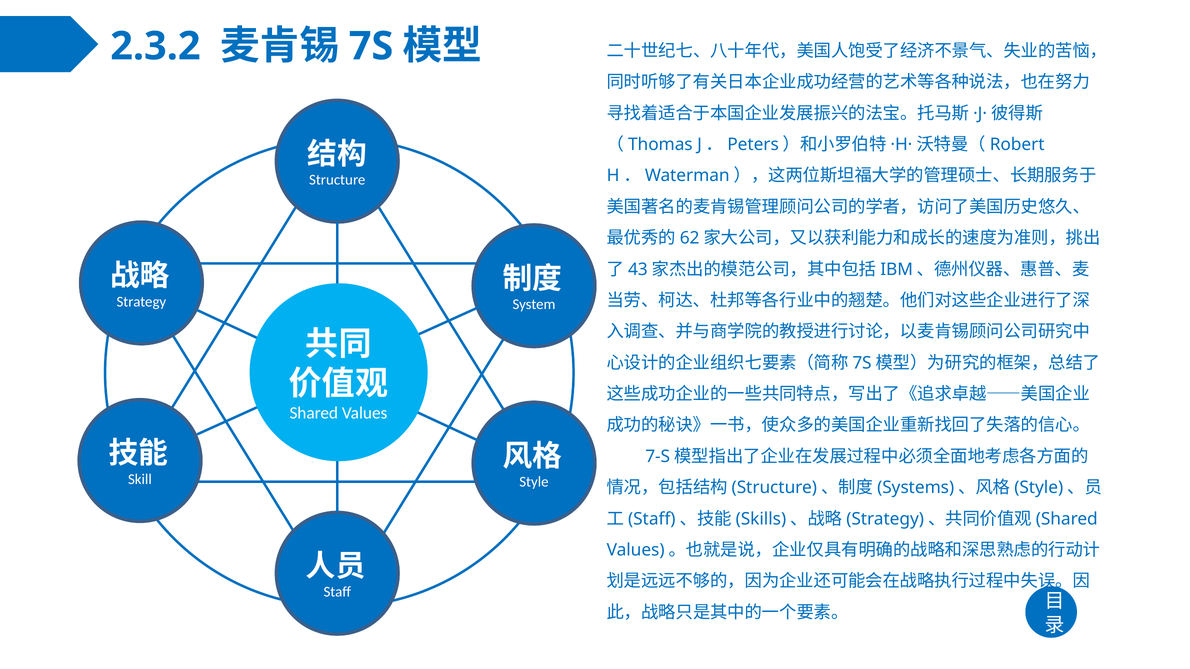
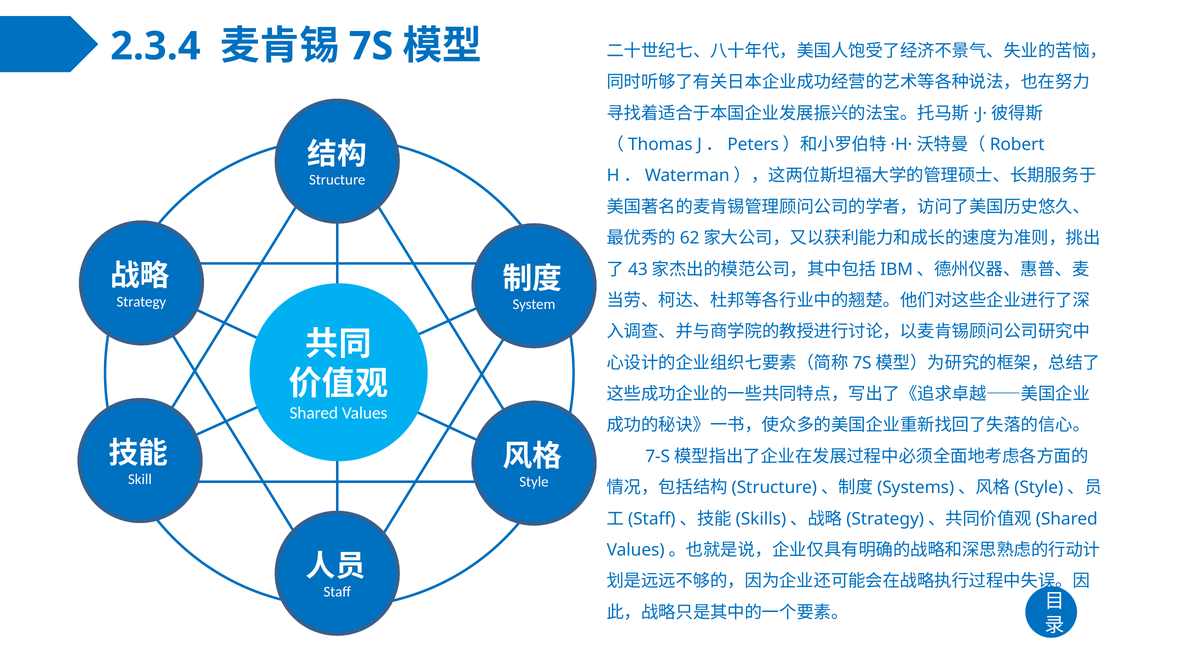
2.3.2: 2.3.2 -> 2.3.4
